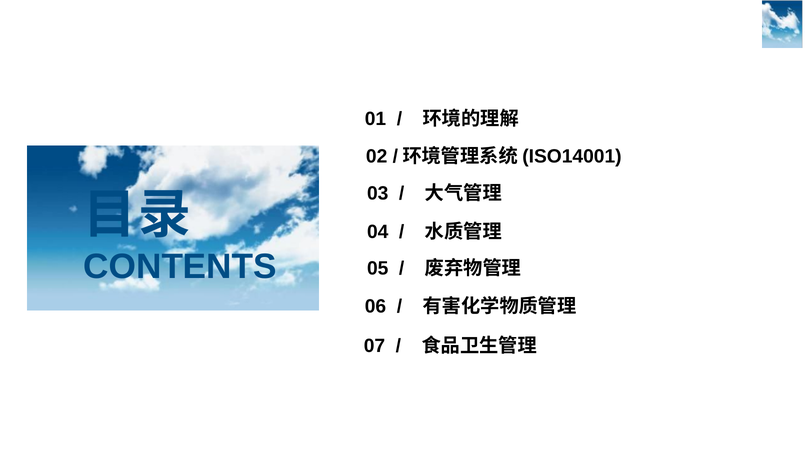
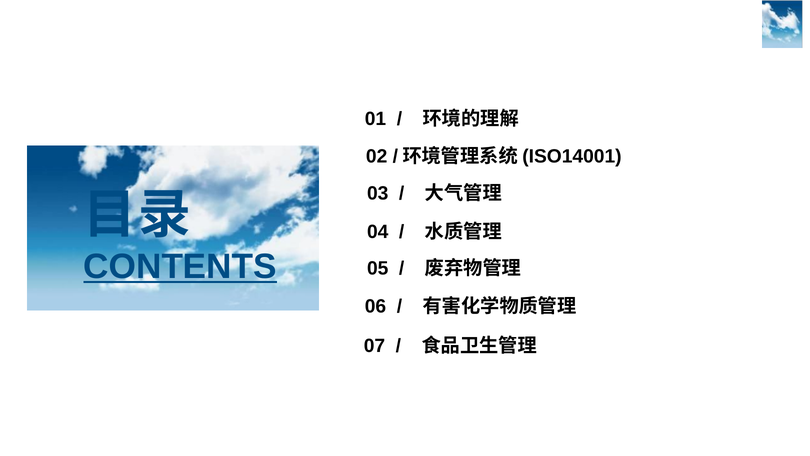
CONTENTS underline: none -> present
